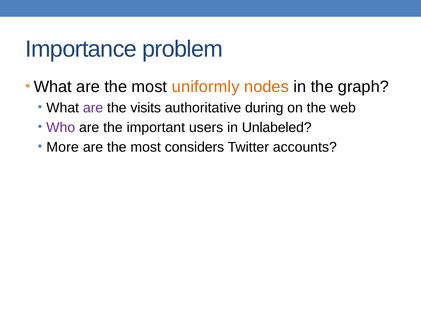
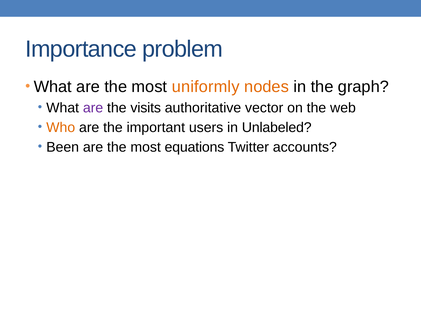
during: during -> vector
Who colour: purple -> orange
More: More -> Been
considers: considers -> equations
